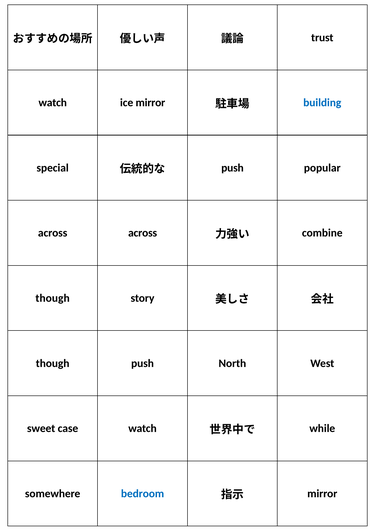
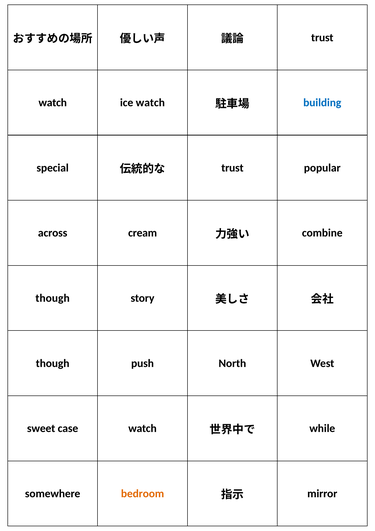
ice mirror: mirror -> watch
push at (232, 168): push -> trust
across across: across -> cream
bedroom colour: blue -> orange
